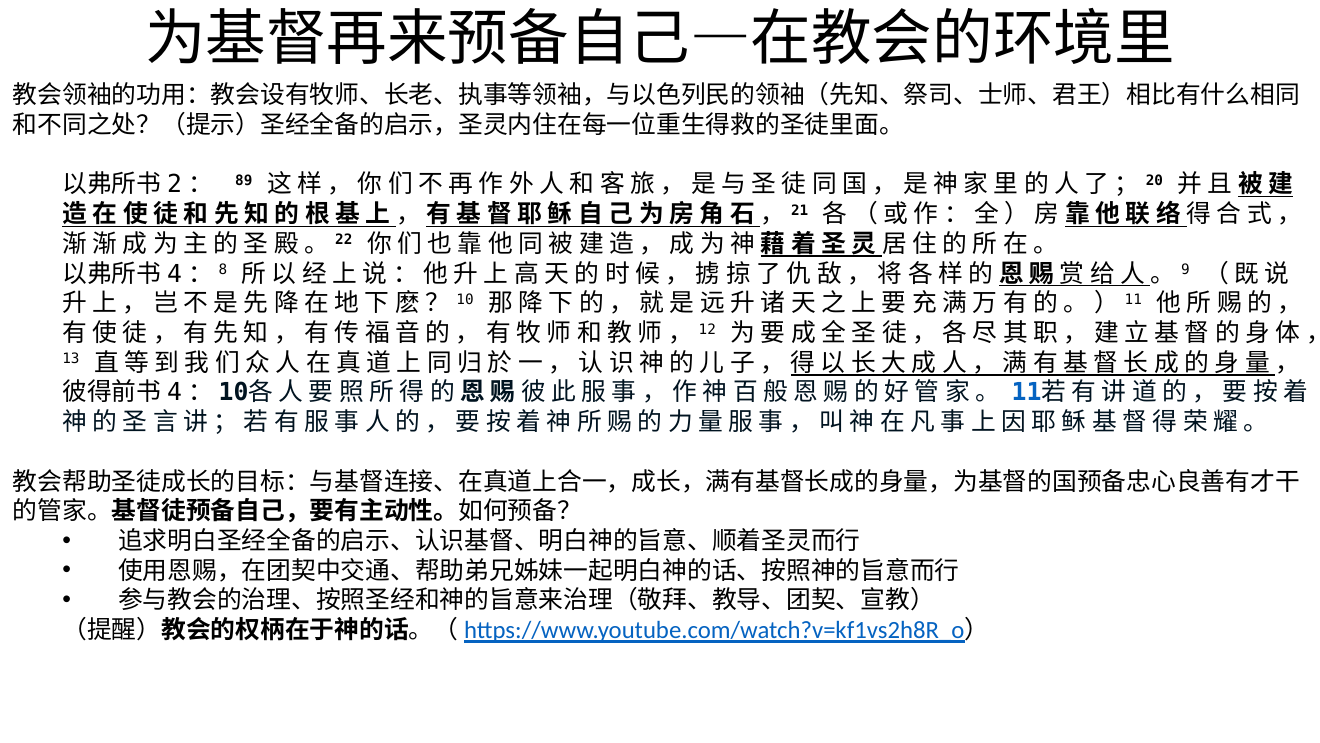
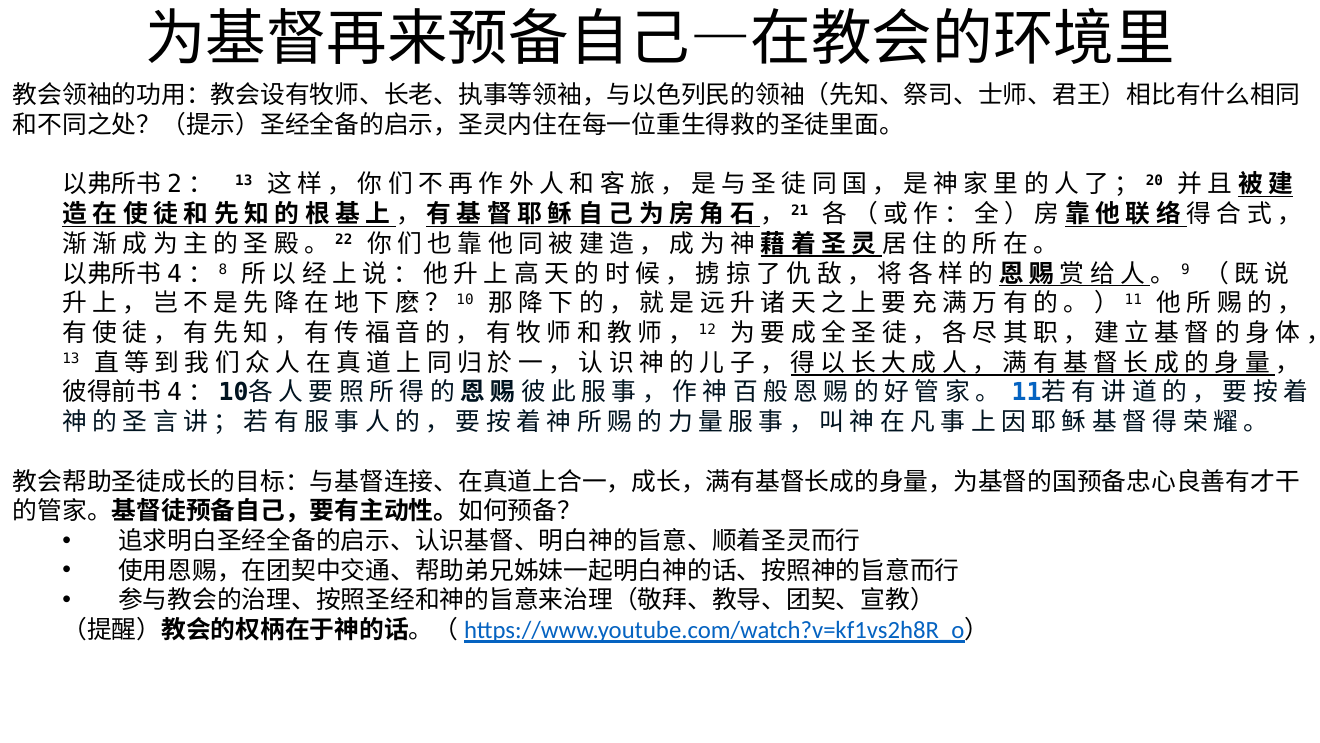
89 at (244, 181): 89 -> 13
